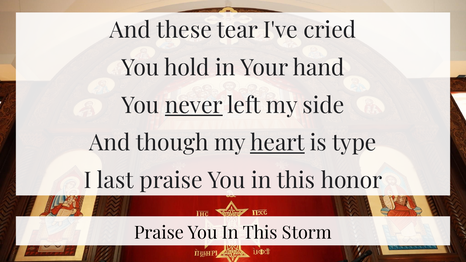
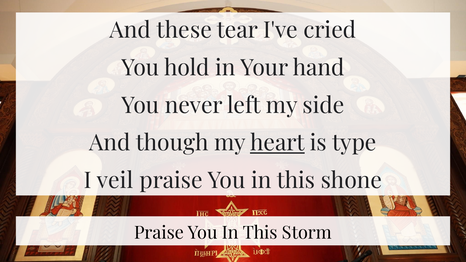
never underline: present -> none
last: last -> veil
honor: honor -> shone
